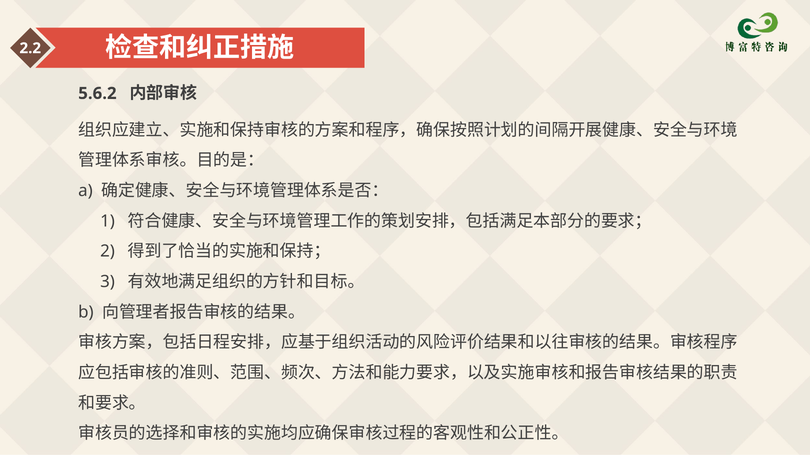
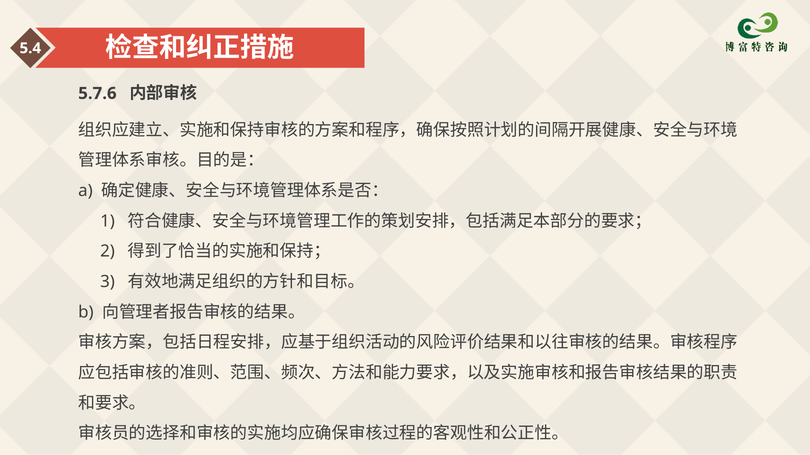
2.2: 2.2 -> 5.4
5.6.2: 5.6.2 -> 5.7.6
